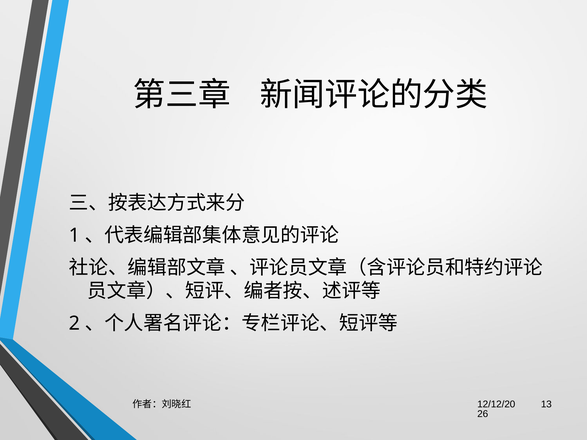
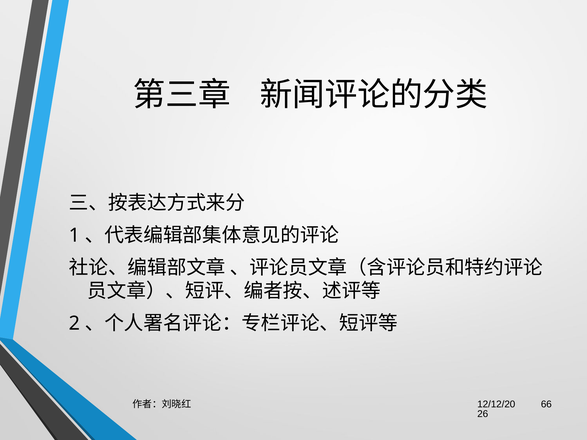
13: 13 -> 66
